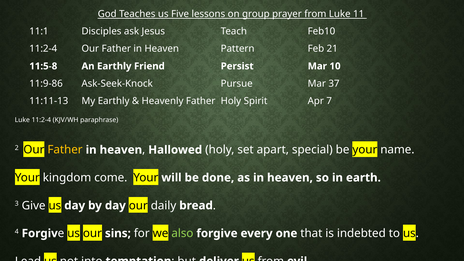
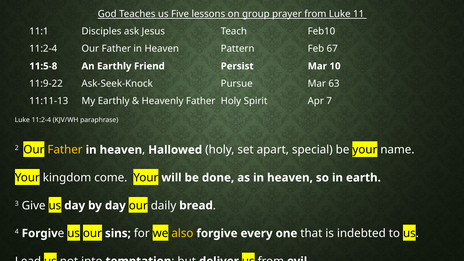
21: 21 -> 67
11:9-86: 11:9-86 -> 11:9-22
37: 37 -> 63
also colour: light green -> yellow
